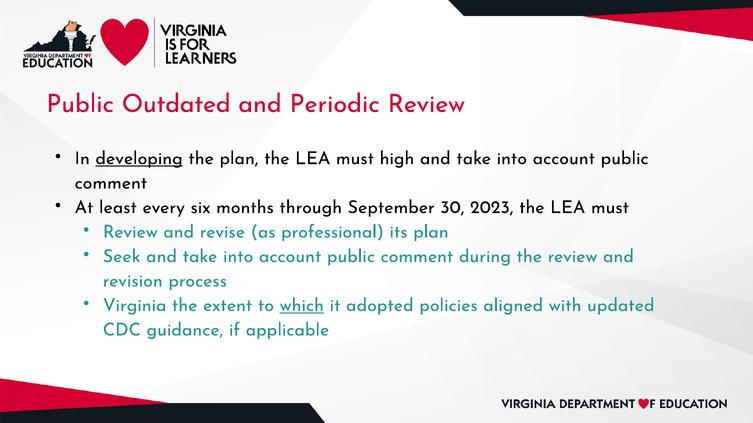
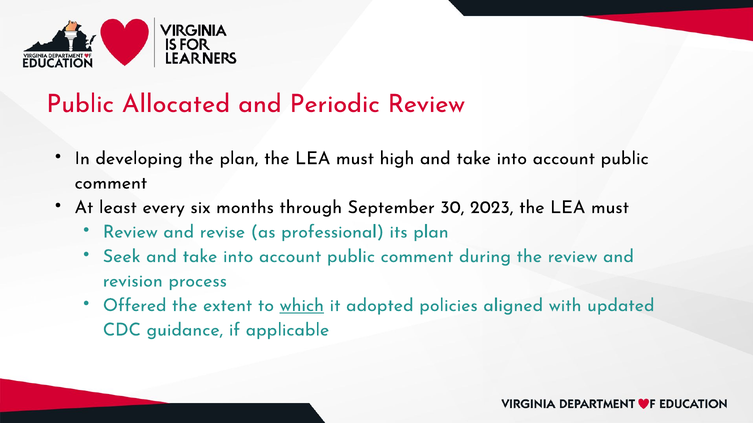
Outdated: Outdated -> Allocated
developing underline: present -> none
Virginia: Virginia -> Offered
